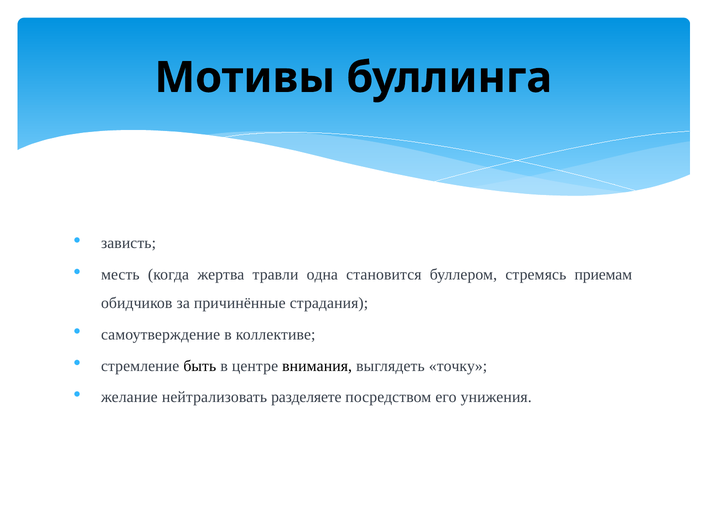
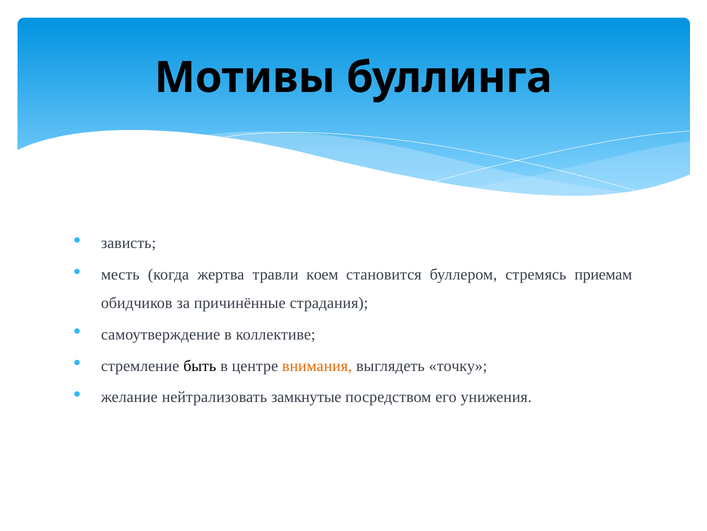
одна: одна -> коем
внимания colour: black -> orange
разделяете: разделяете -> замкнутые
